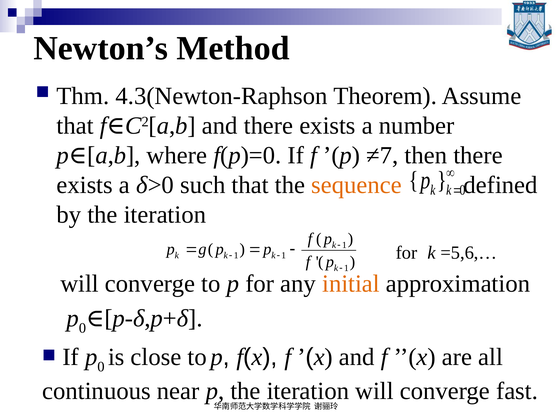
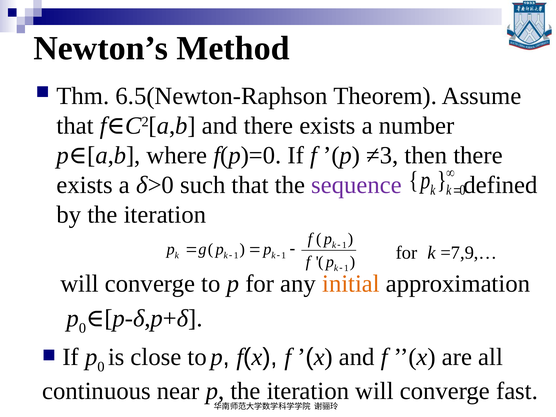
4.3(Newton-Raphson: 4.3(Newton-Raphson -> 6.5(Newton-Raphson
≠7: ≠7 -> ≠3
sequence colour: orange -> purple
=5,6,…: =5,6,… -> =7,9,…
